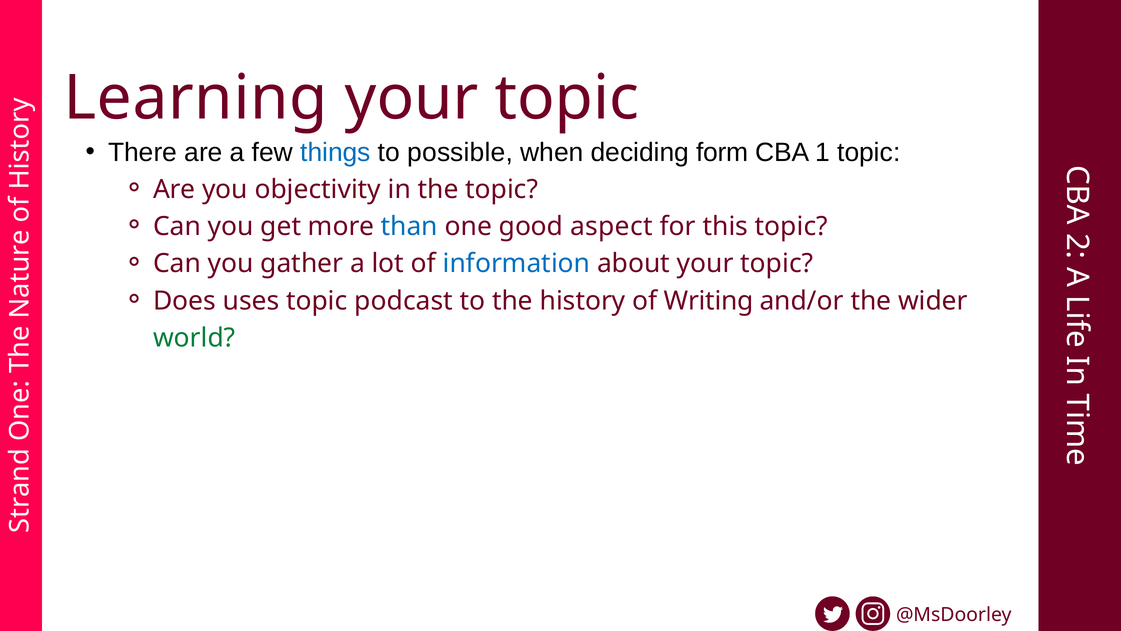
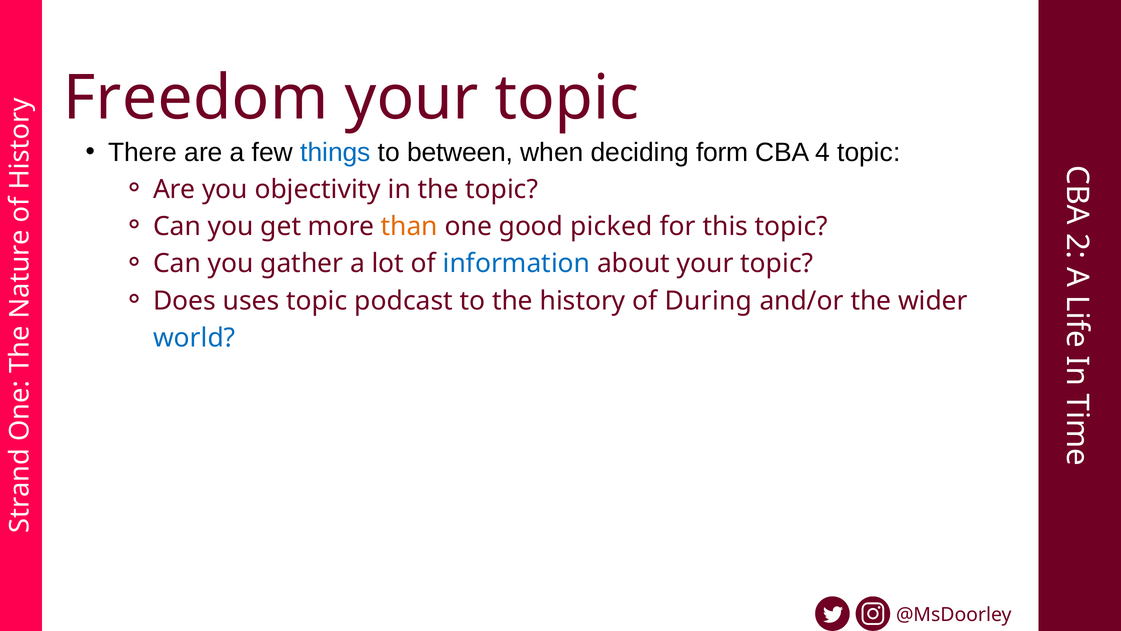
Learning: Learning -> Freedom
possible: possible -> between
1: 1 -> 4
than colour: blue -> orange
aspect: aspect -> picked
Writing: Writing -> During
world colour: green -> blue
